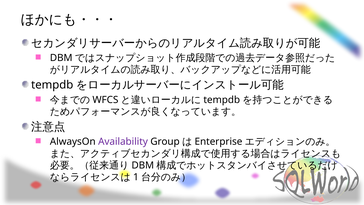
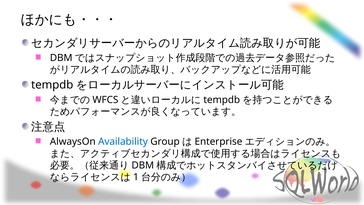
Availability colour: purple -> blue
